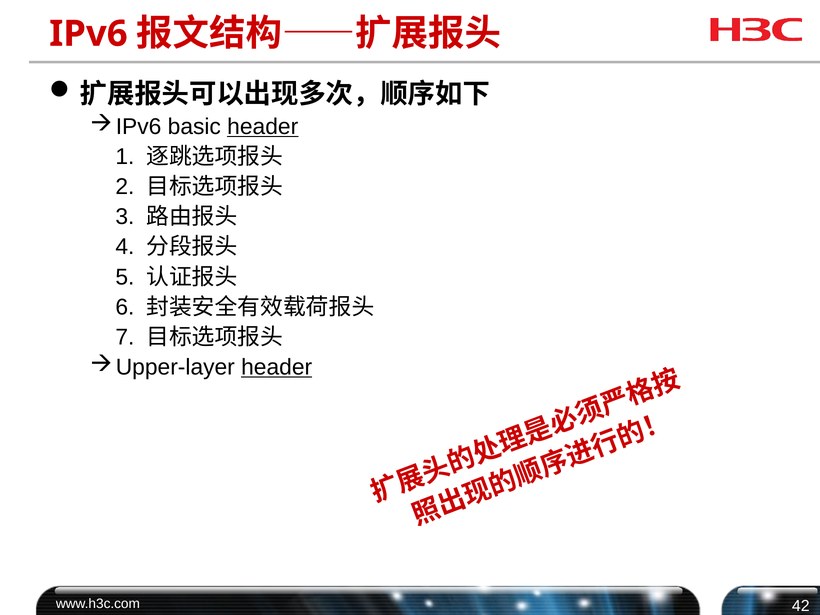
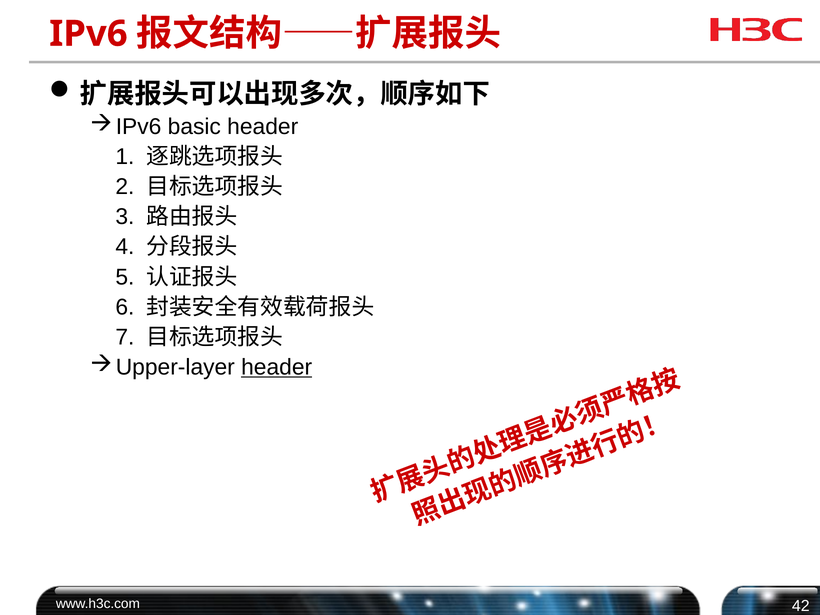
header at (263, 127) underline: present -> none
